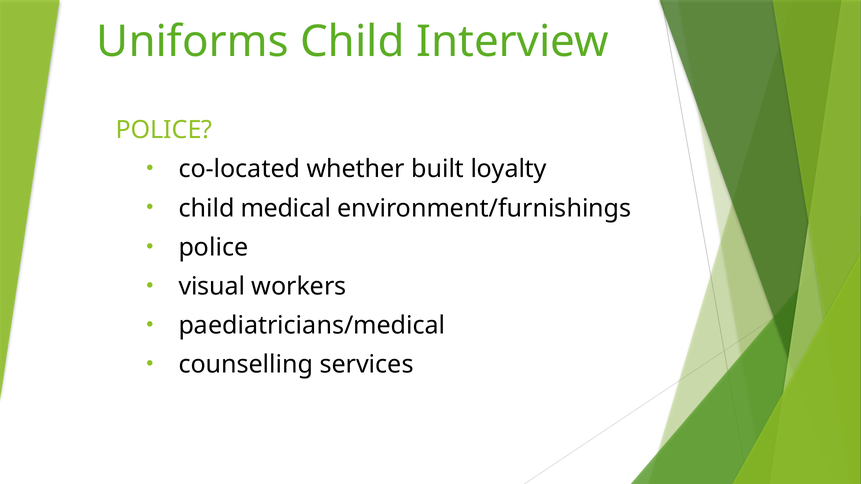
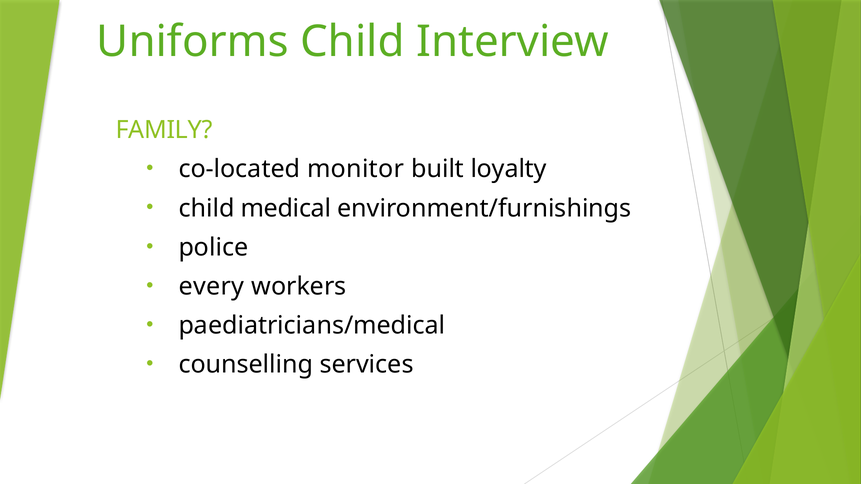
POLICE at (164, 130): POLICE -> FAMILY
whether: whether -> monitor
visual: visual -> every
